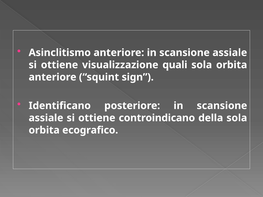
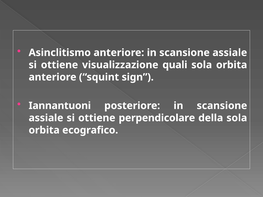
Identificano: Identificano -> Iannantuoni
controindicano: controindicano -> perpendicolare
